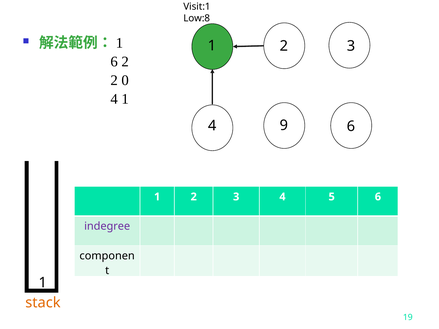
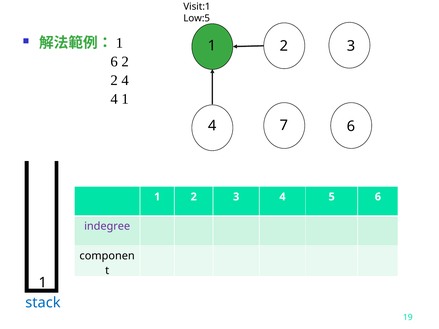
Low:8: Low:8 -> Low:5
2 0: 0 -> 4
9: 9 -> 7
stack colour: orange -> blue
